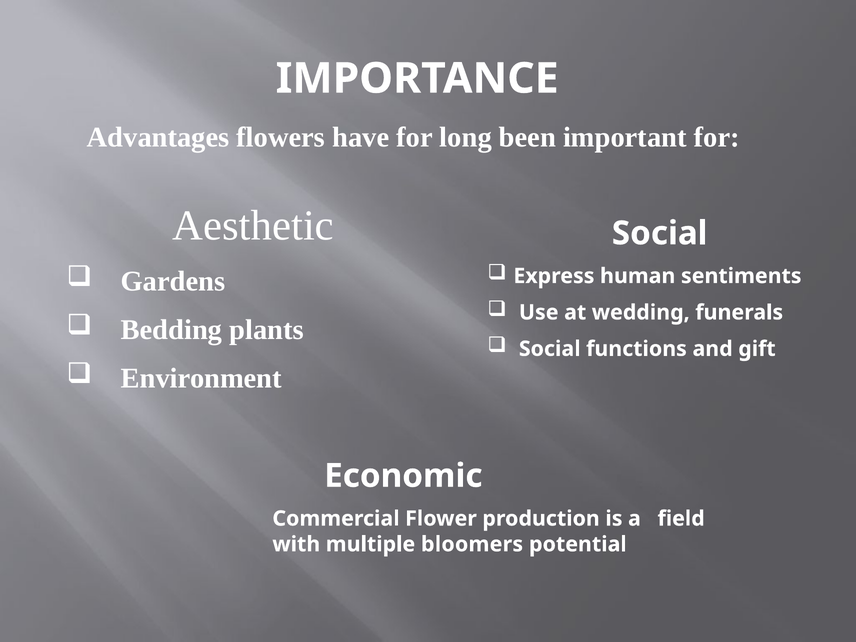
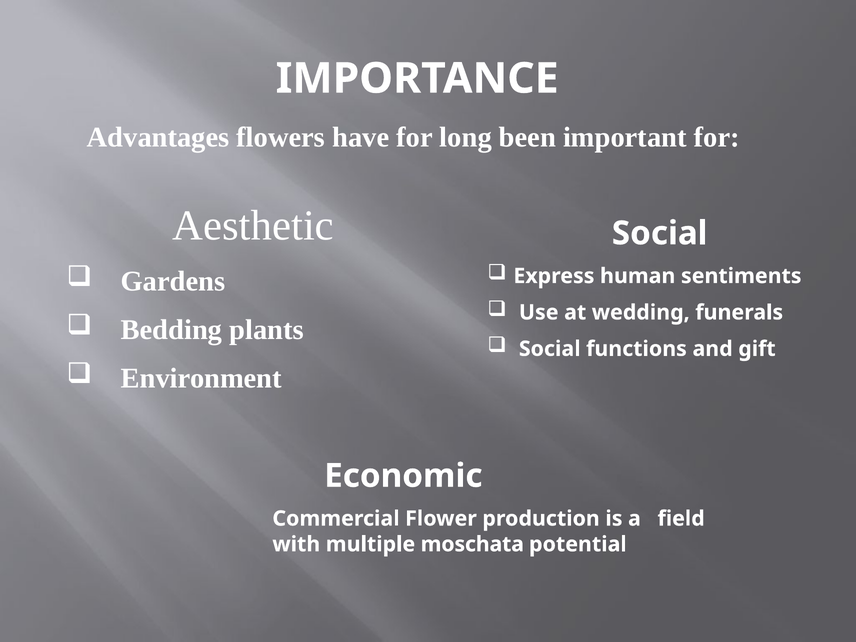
bloomers: bloomers -> moschata
